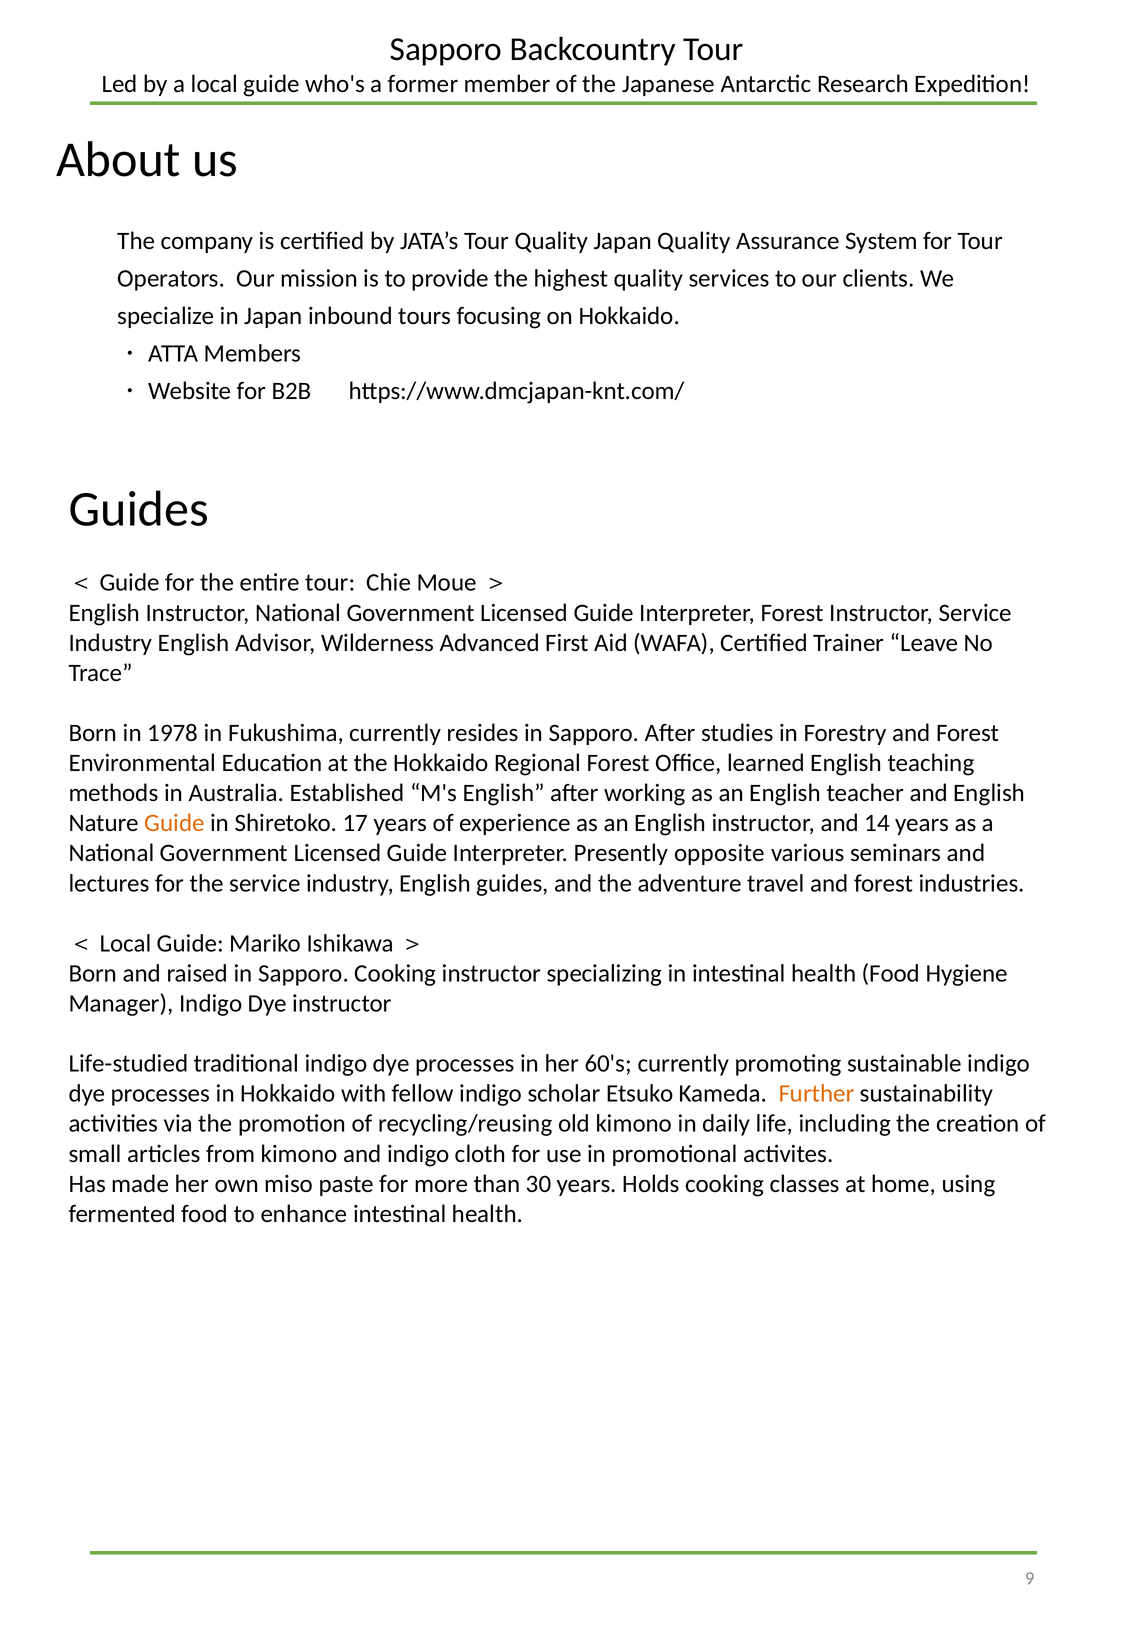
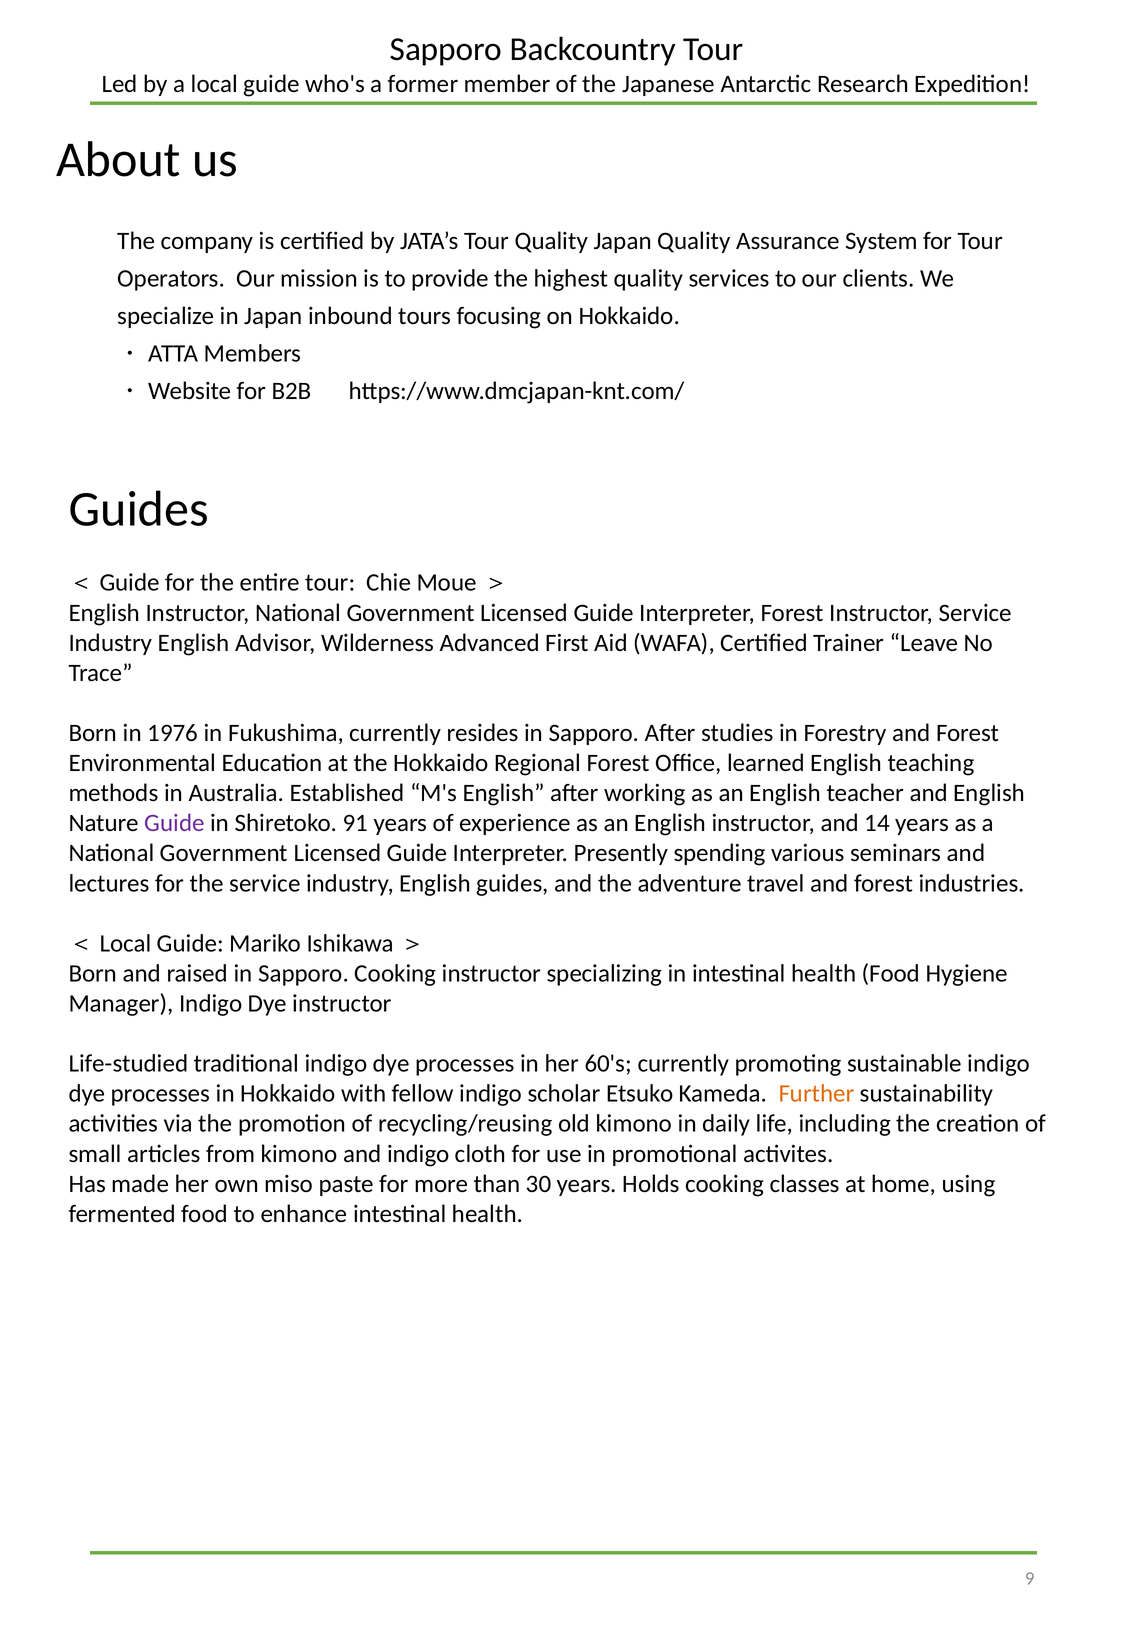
1978: 1978 -> 1976
Guide at (174, 823) colour: orange -> purple
17: 17 -> 91
opposite: opposite -> spending
